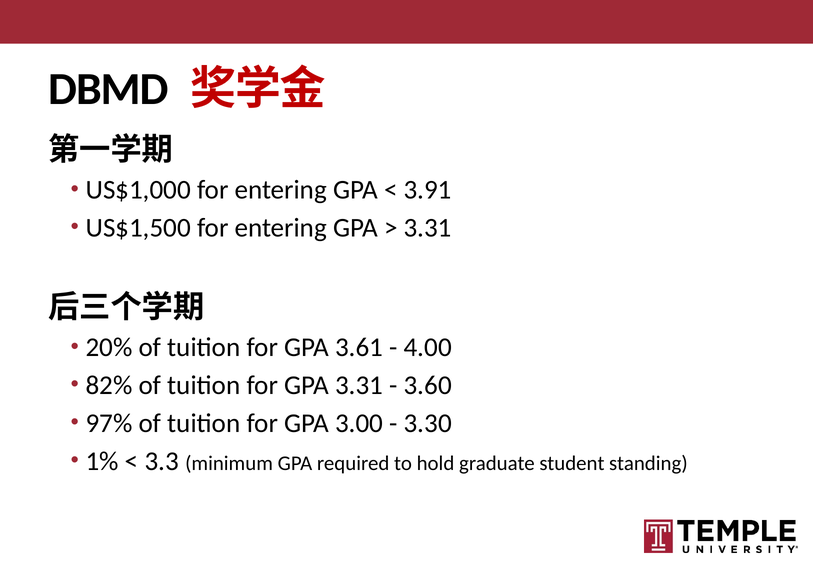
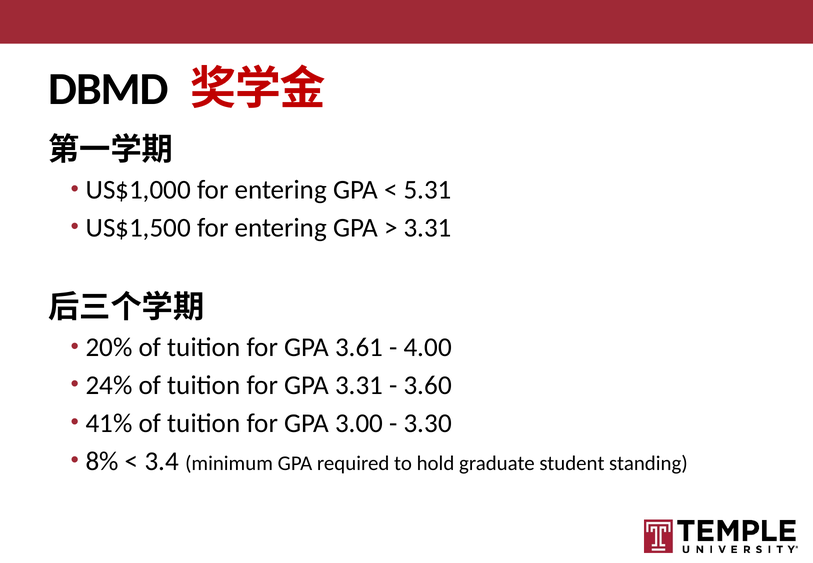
3.91: 3.91 -> 5.31
82%: 82% -> 24%
97%: 97% -> 41%
1%: 1% -> 8%
3.3: 3.3 -> 3.4
